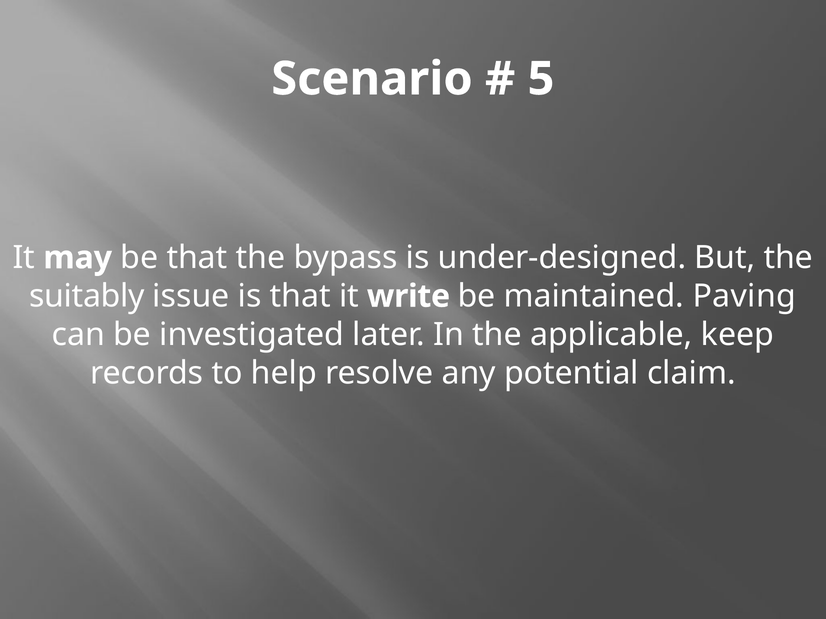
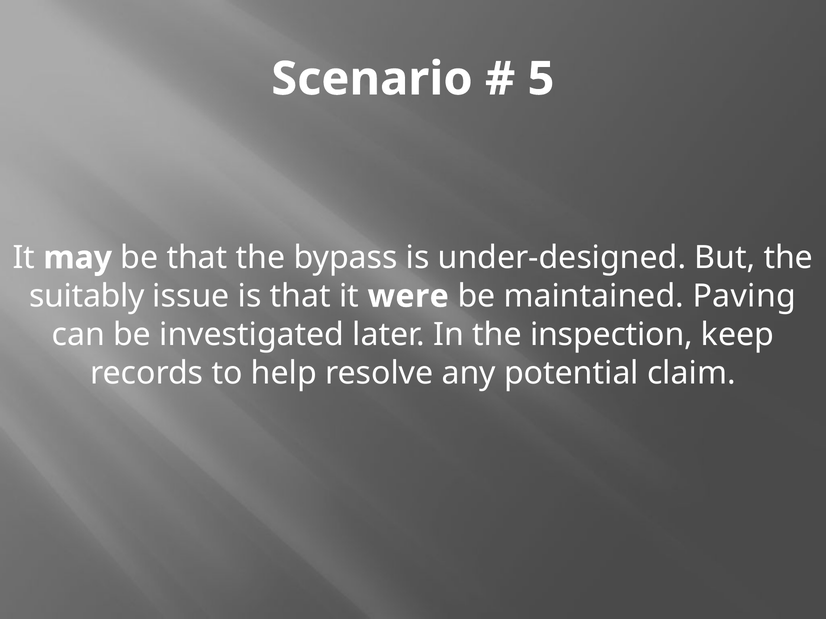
write: write -> were
applicable: applicable -> inspection
